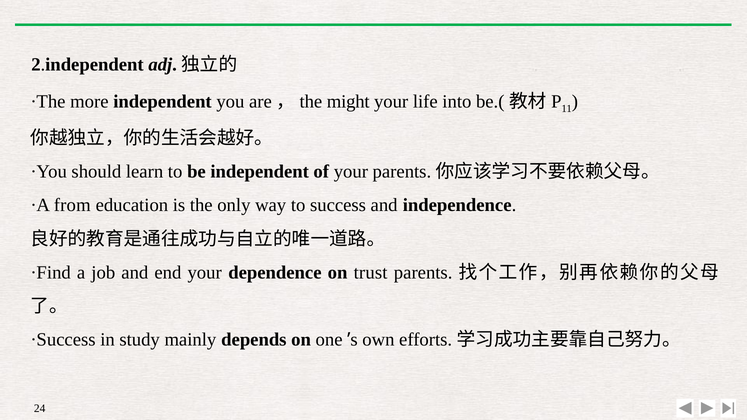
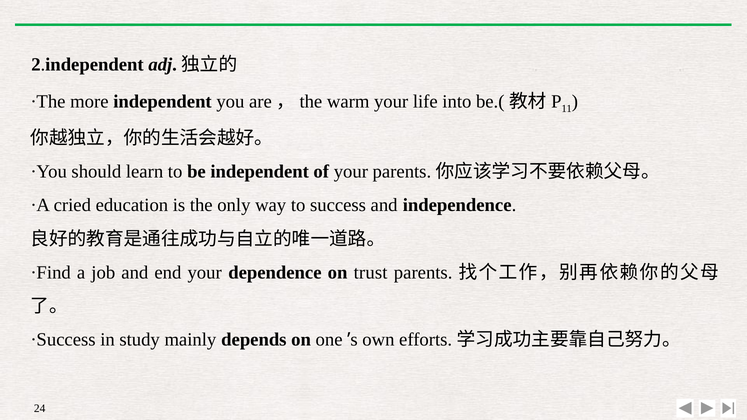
might: might -> warm
from: from -> cried
